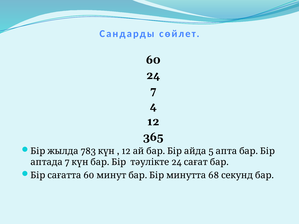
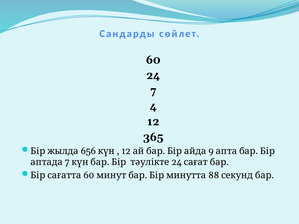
783: 783 -> 656
5: 5 -> 9
68: 68 -> 88
